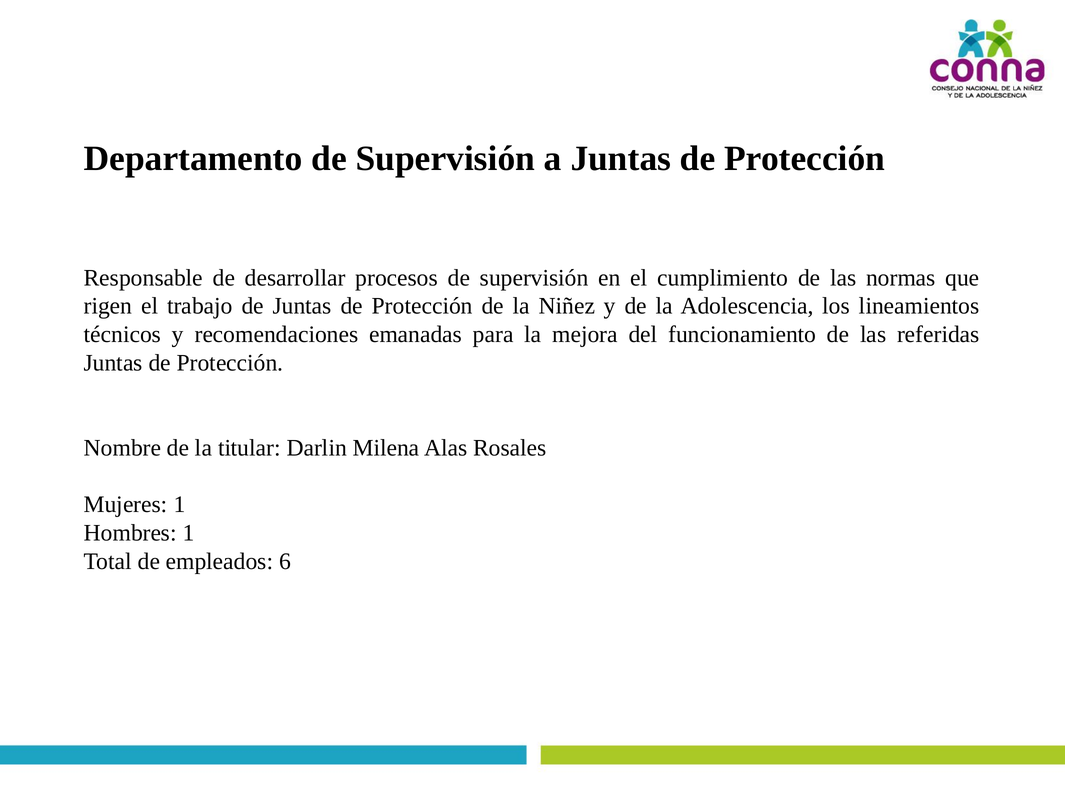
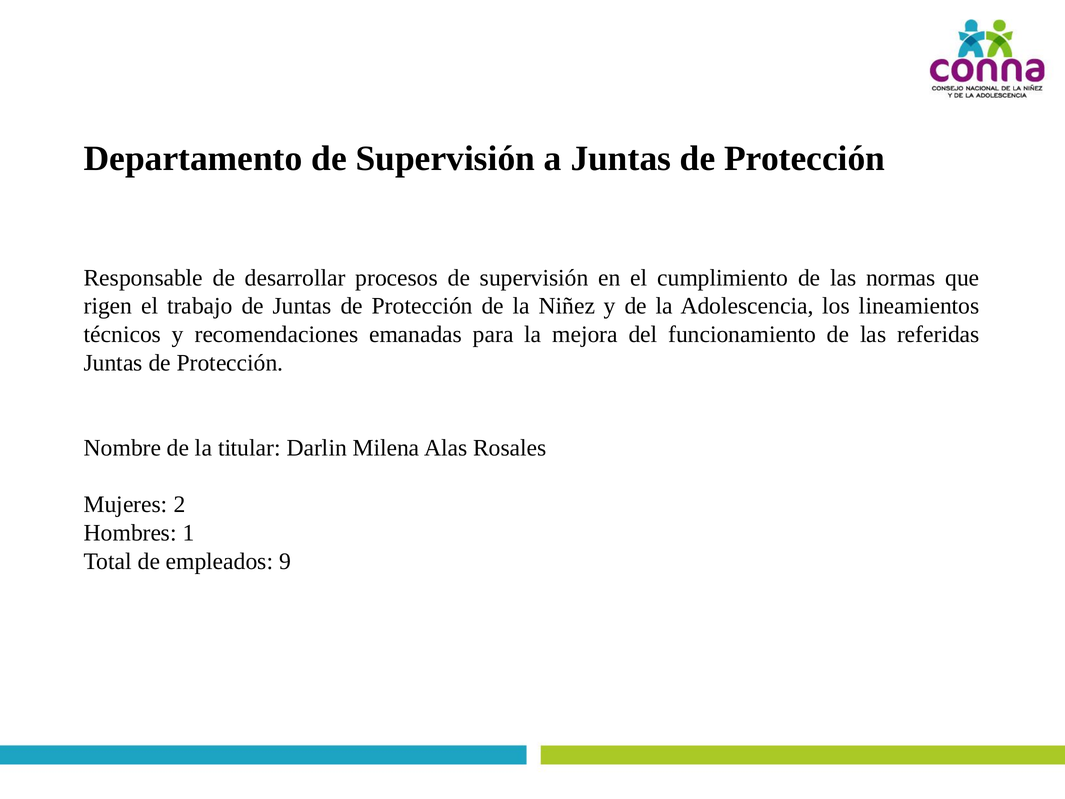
Mujeres 1: 1 -> 2
6: 6 -> 9
